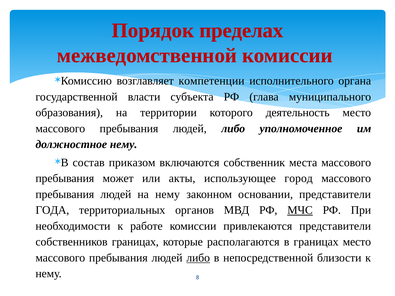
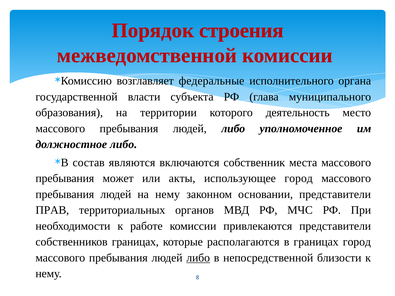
пределах: пределах -> строения
компетенции: компетенции -> федеральные
должностное нему: нему -> либо
приказом: приказом -> являются
ГОДА: ГОДА -> ПРАВ
МЧС underline: present -> none
границах место: место -> город
